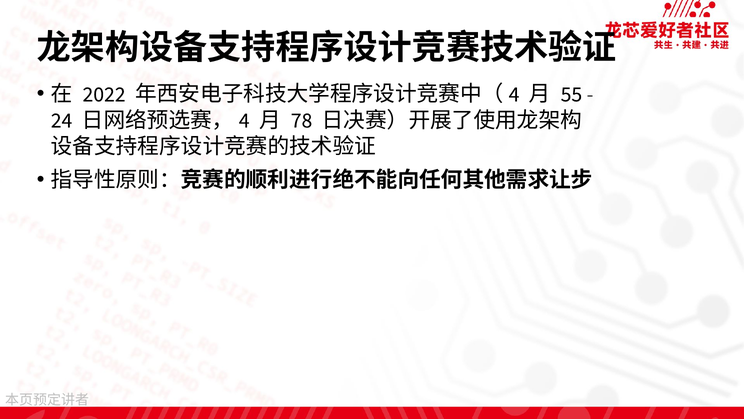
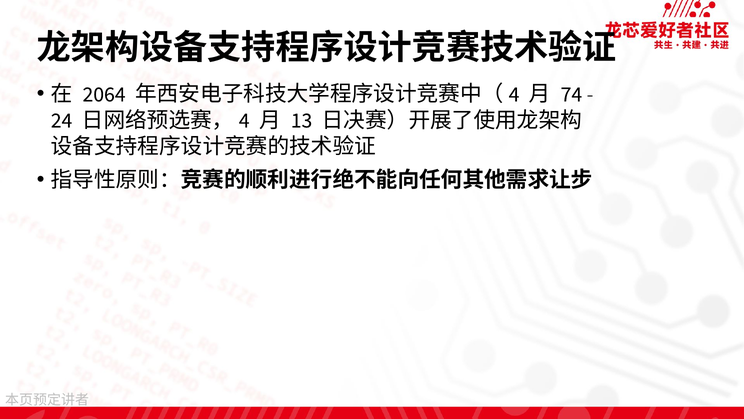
2022: 2022 -> 2064
55: 55 -> 74
78: 78 -> 13
